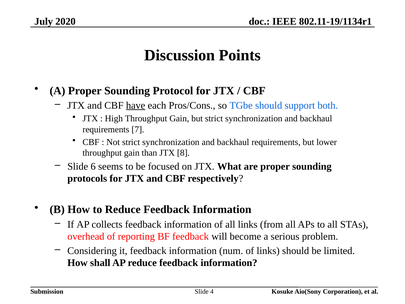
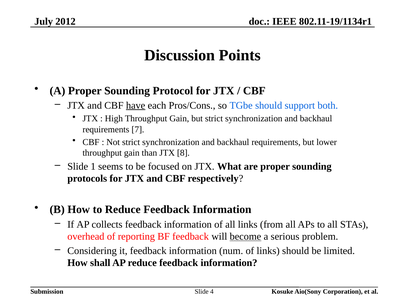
2020: 2020 -> 2012
6: 6 -> 1
become underline: none -> present
